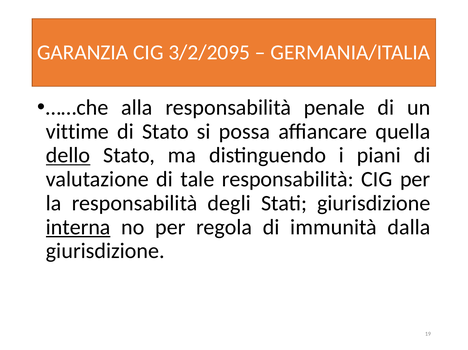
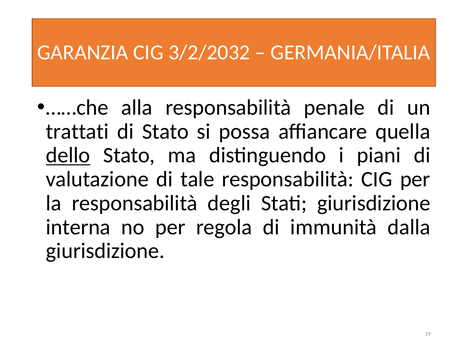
3/2/2095: 3/2/2095 -> 3/2/2032
vittime: vittime -> trattati
interna underline: present -> none
